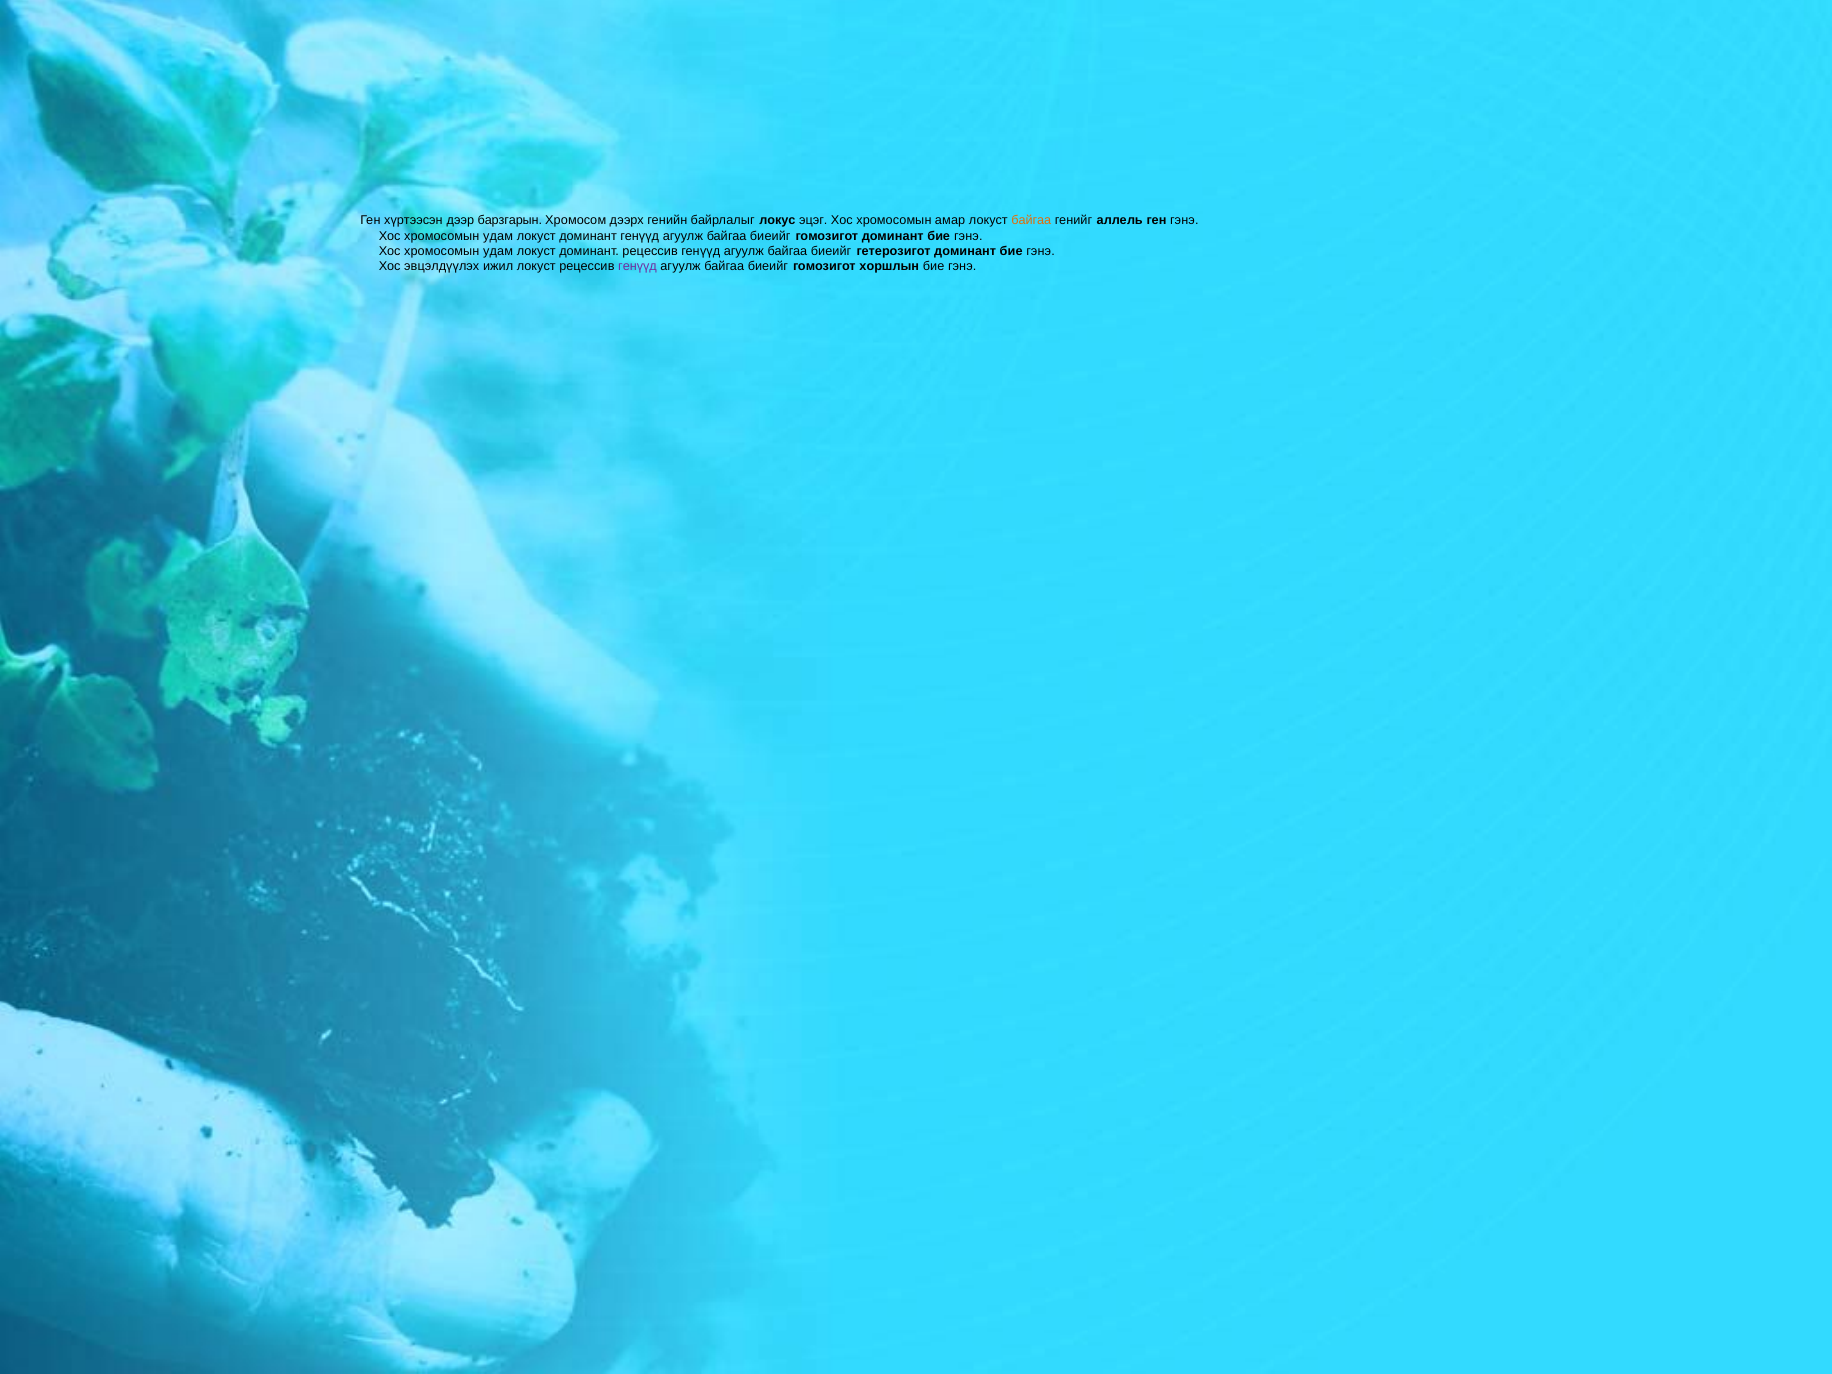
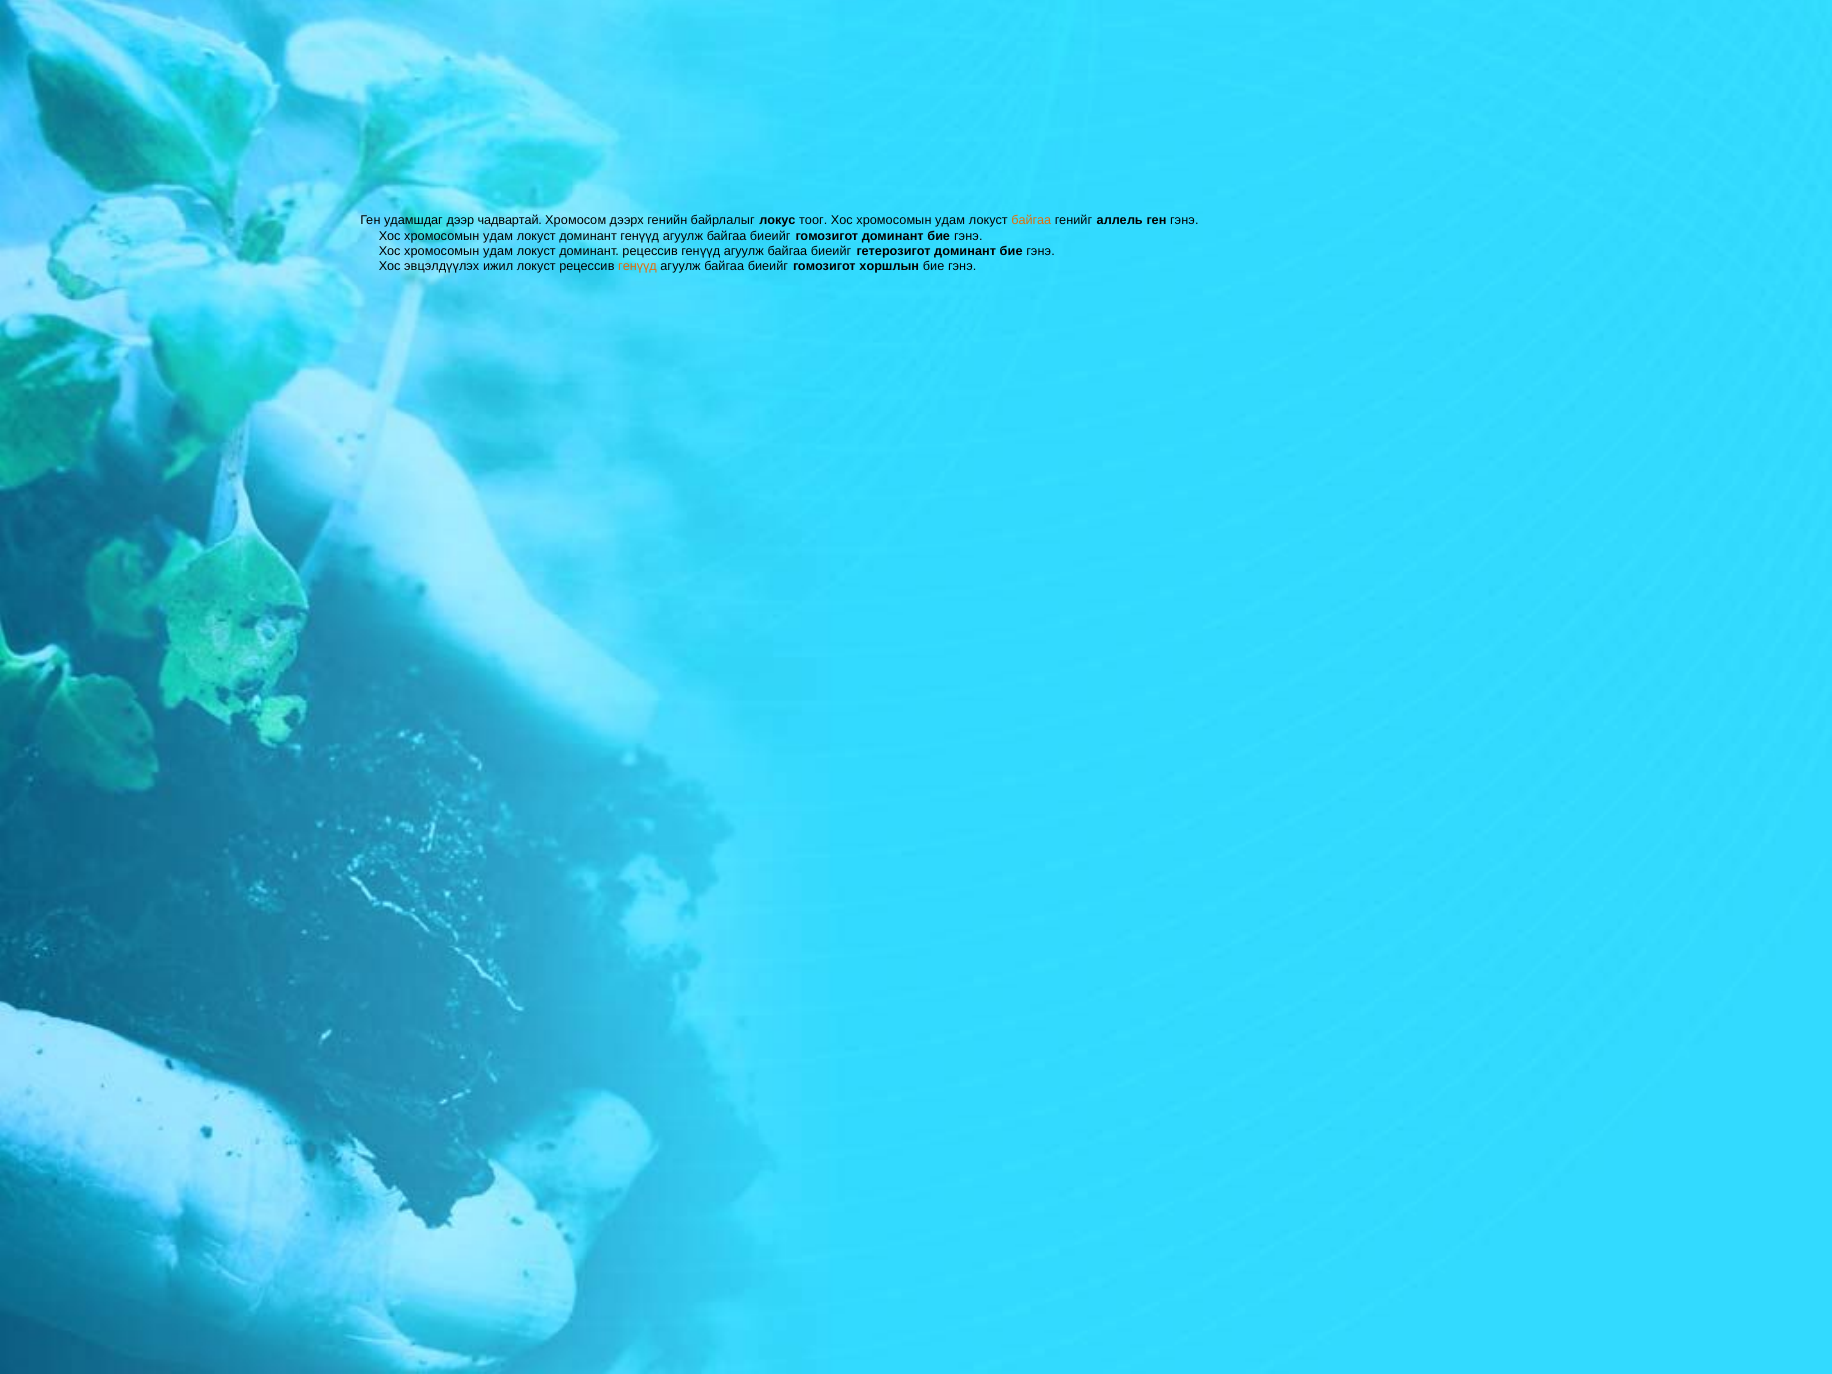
хүртээсэн: хүртээсэн -> удамшдаг
барзгарын: барзгарын -> чадвартай
эцэг: эцэг -> тоог
амар at (950, 221): амар -> удам
генүүд at (638, 266) colour: purple -> orange
